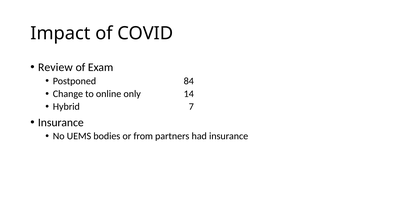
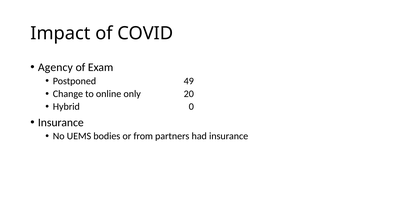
Review: Review -> Agency
84: 84 -> 49
14: 14 -> 20
7: 7 -> 0
